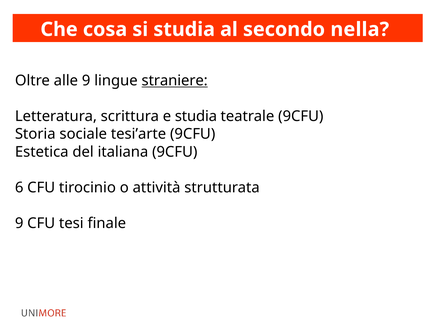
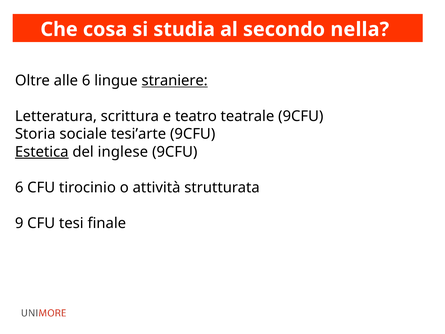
alle 9: 9 -> 6
e studia: studia -> teatro
Estetica underline: none -> present
italiana: italiana -> inglese
